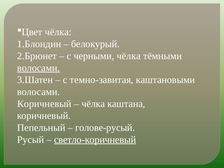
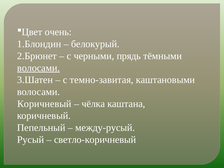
Цвет чёлка: чёлка -> очень
черными чёлка: чёлка -> прядь
голове-русый: голове-русый -> между-русый
светло-коричневый underline: present -> none
